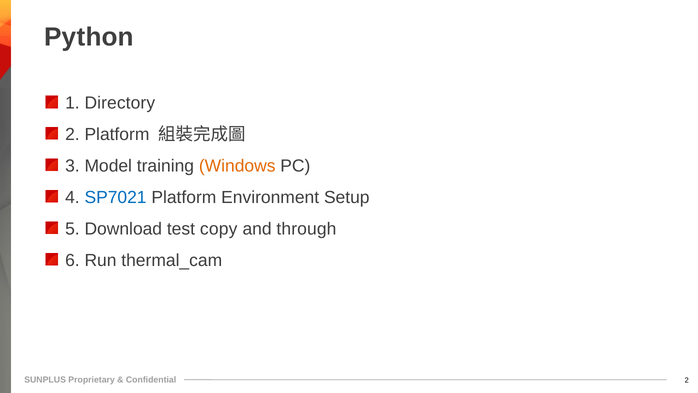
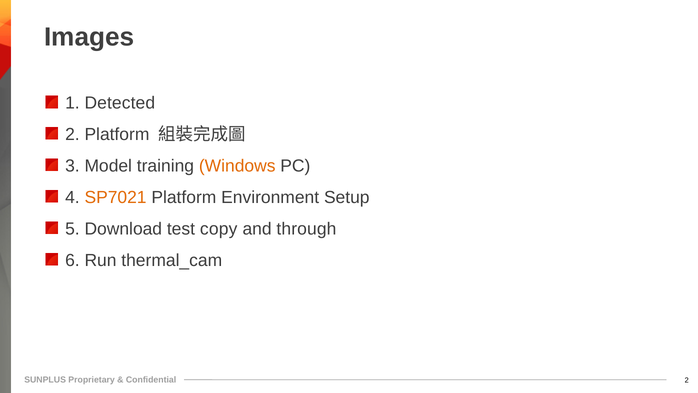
Python: Python -> Images
Directory: Directory -> Detected
SP7021 colour: blue -> orange
